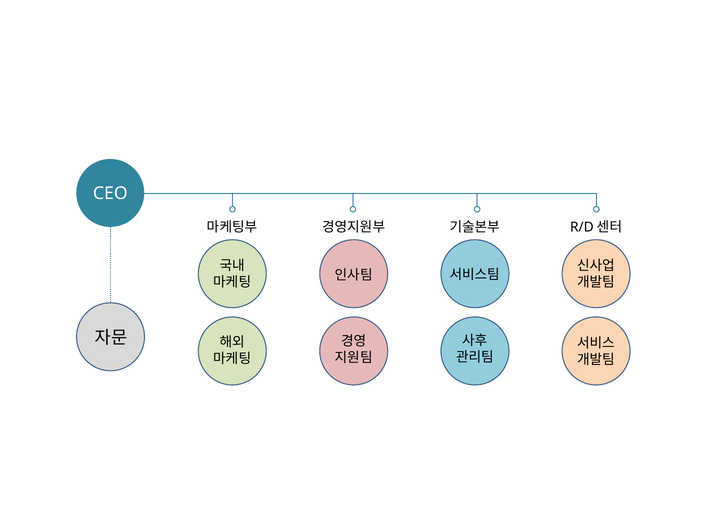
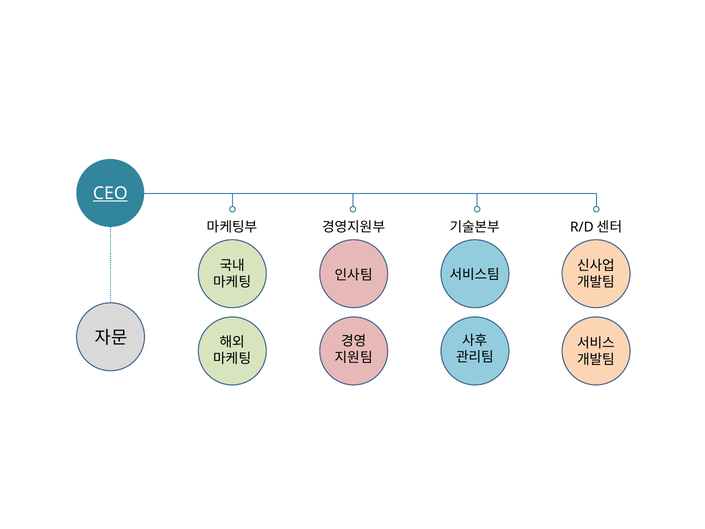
CEO underline: none -> present
